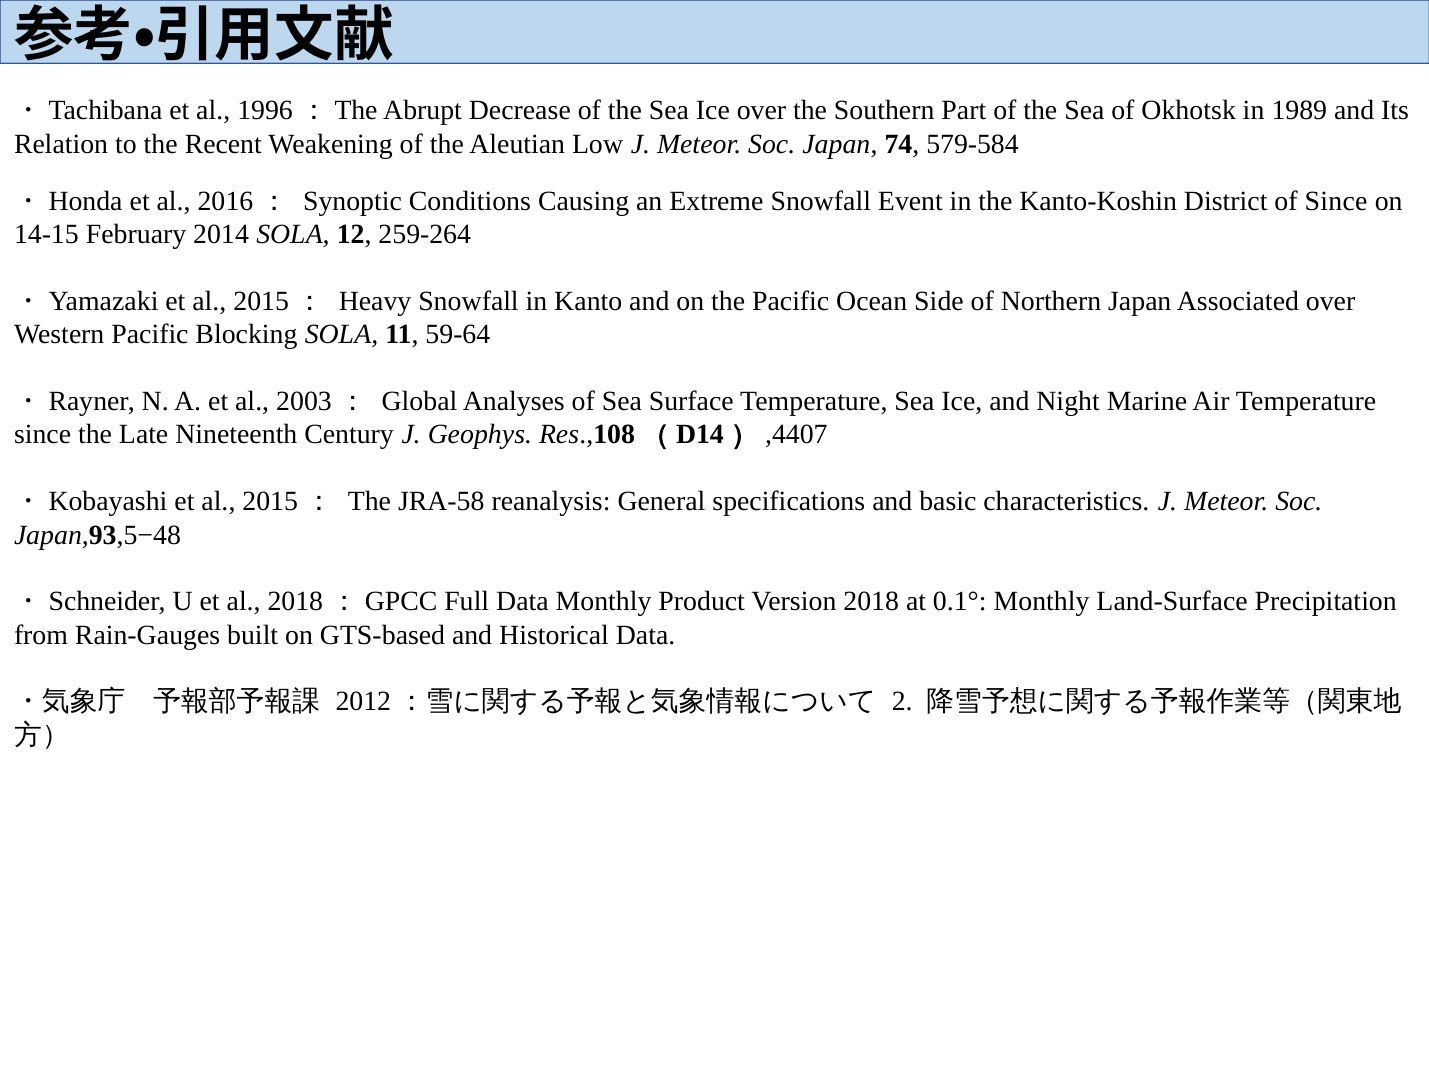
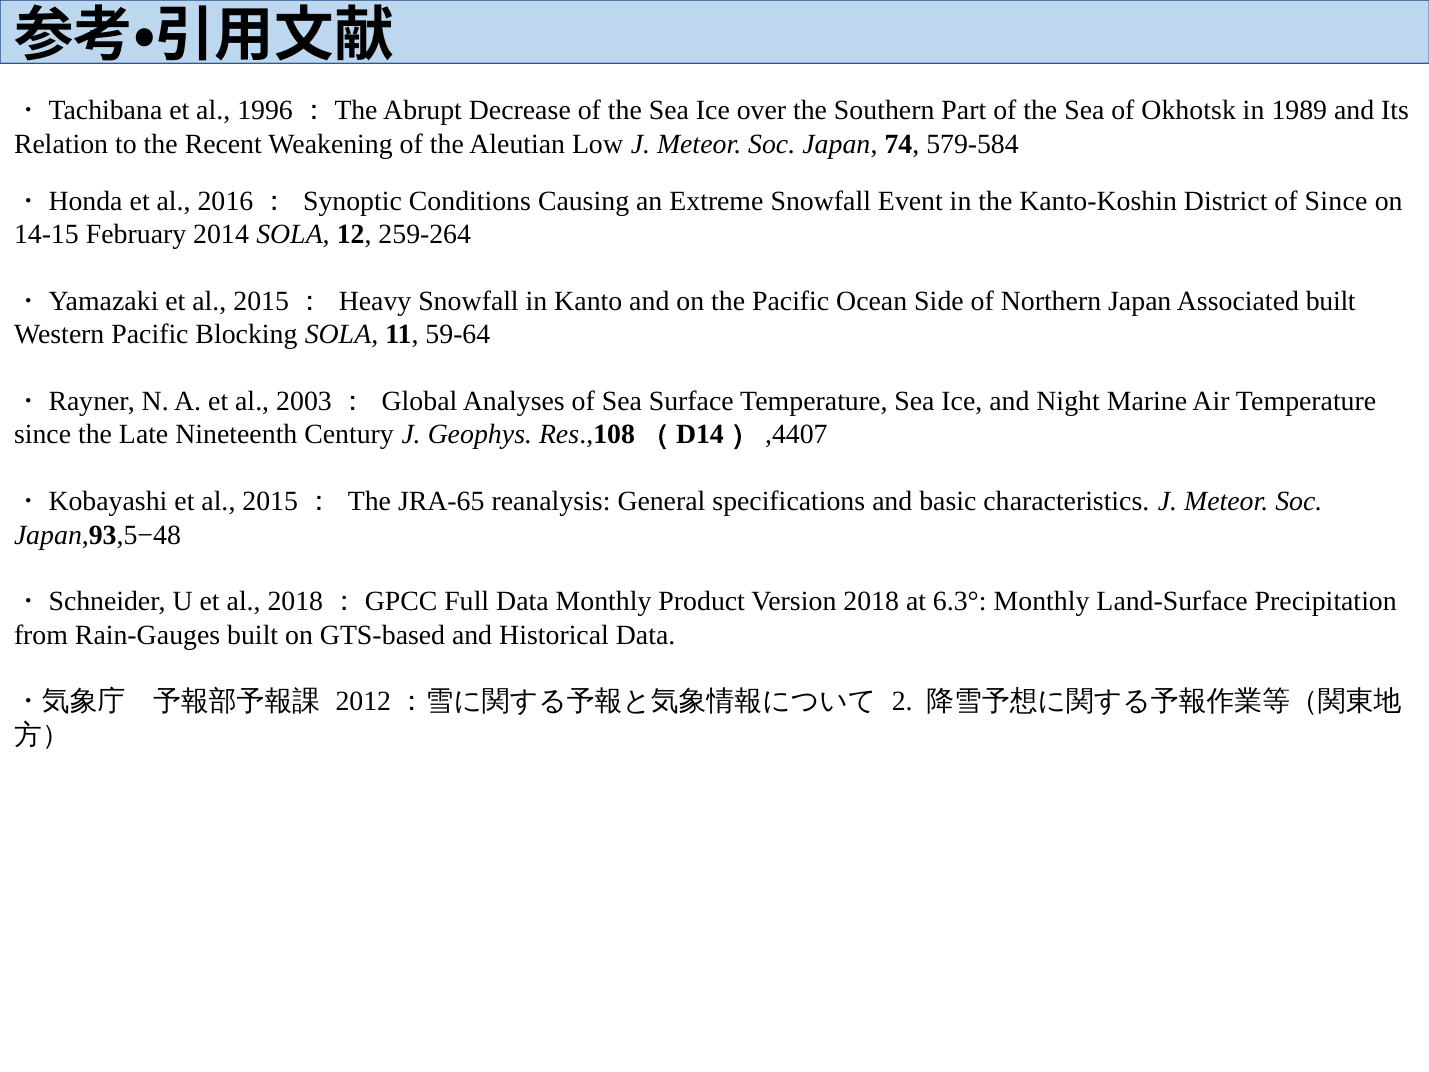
Associated over: over -> built
JRA-58: JRA-58 -> JRA-65
0.1°: 0.1° -> 6.3°
